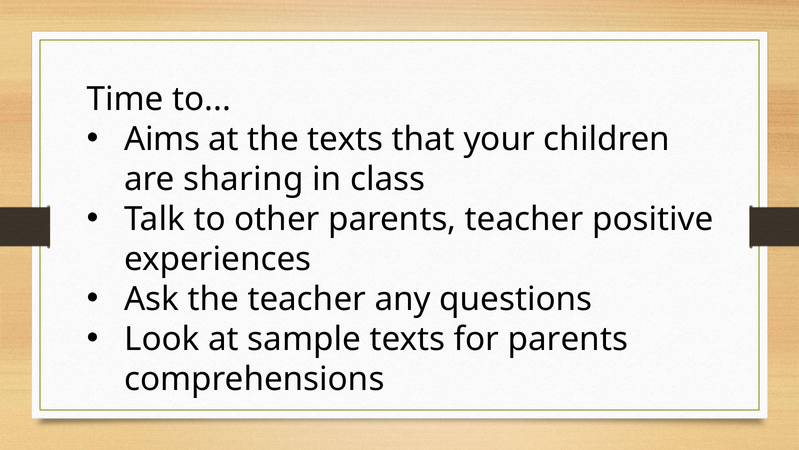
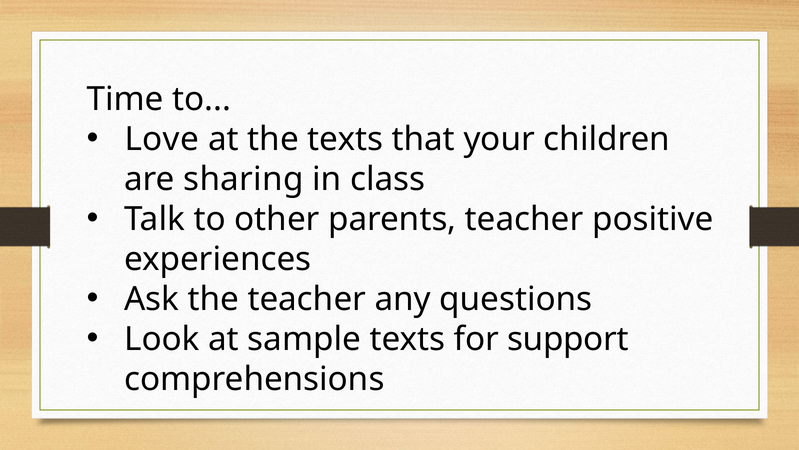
Aims: Aims -> Love
for parents: parents -> support
